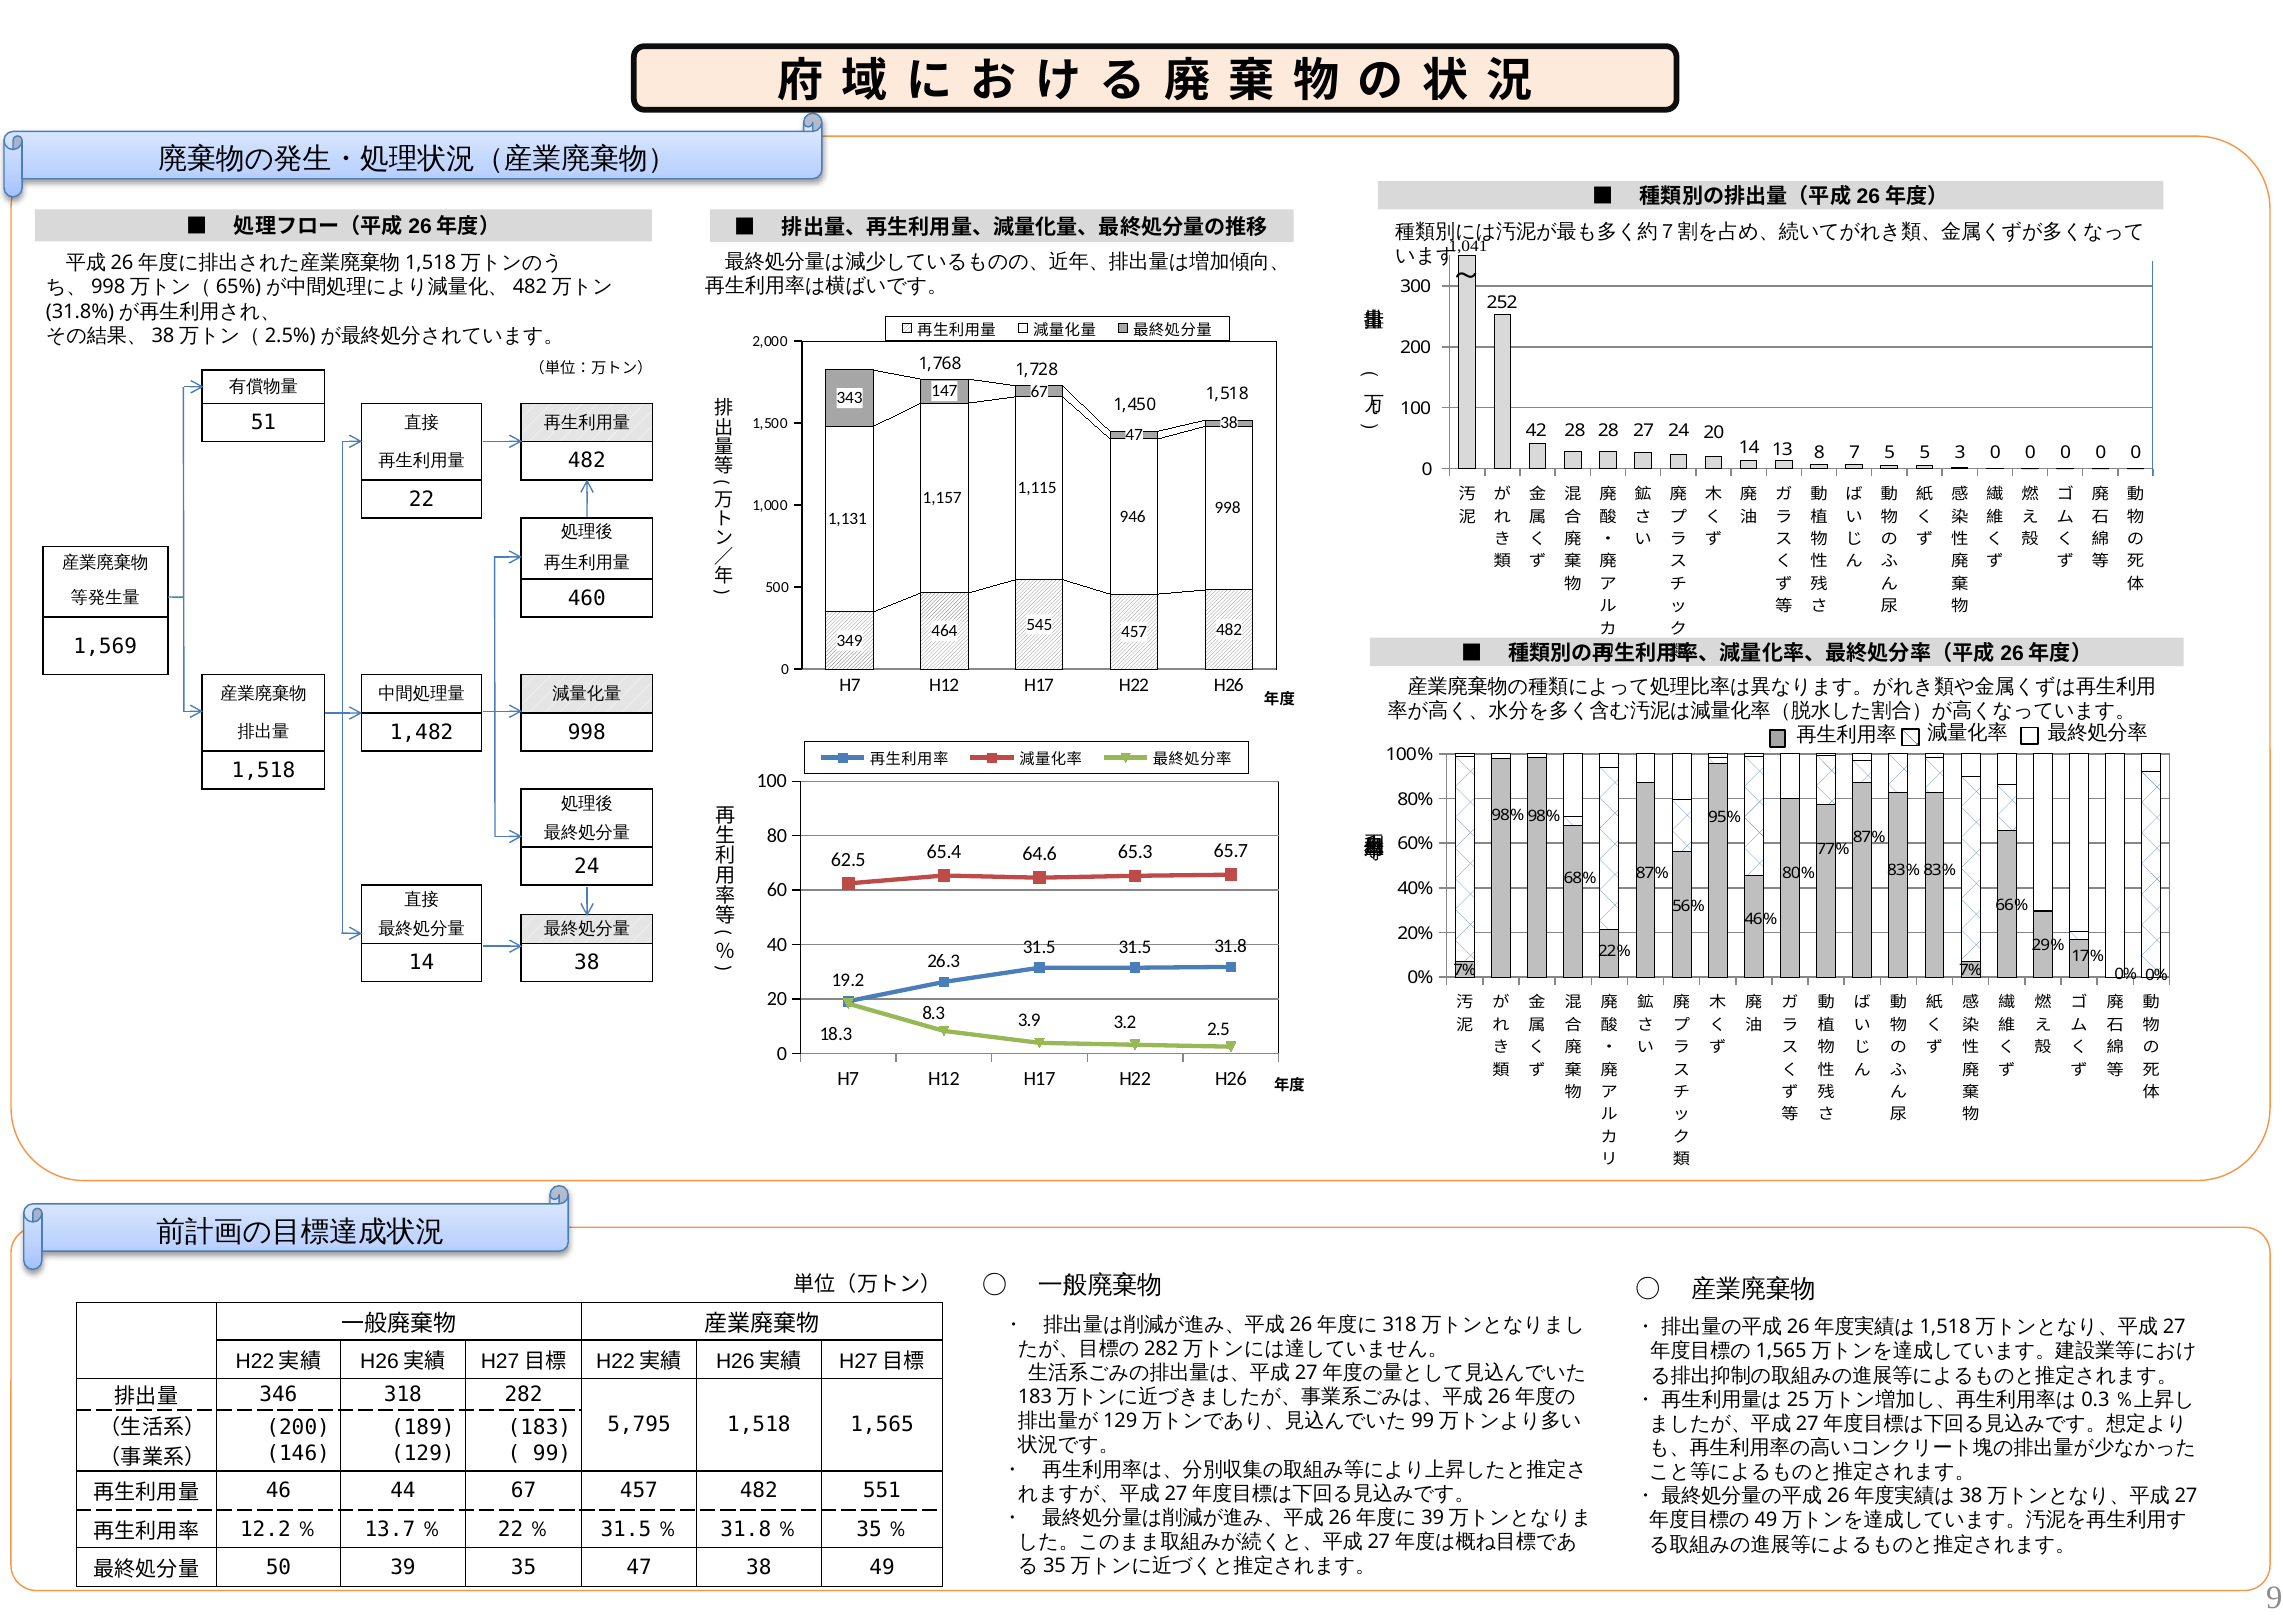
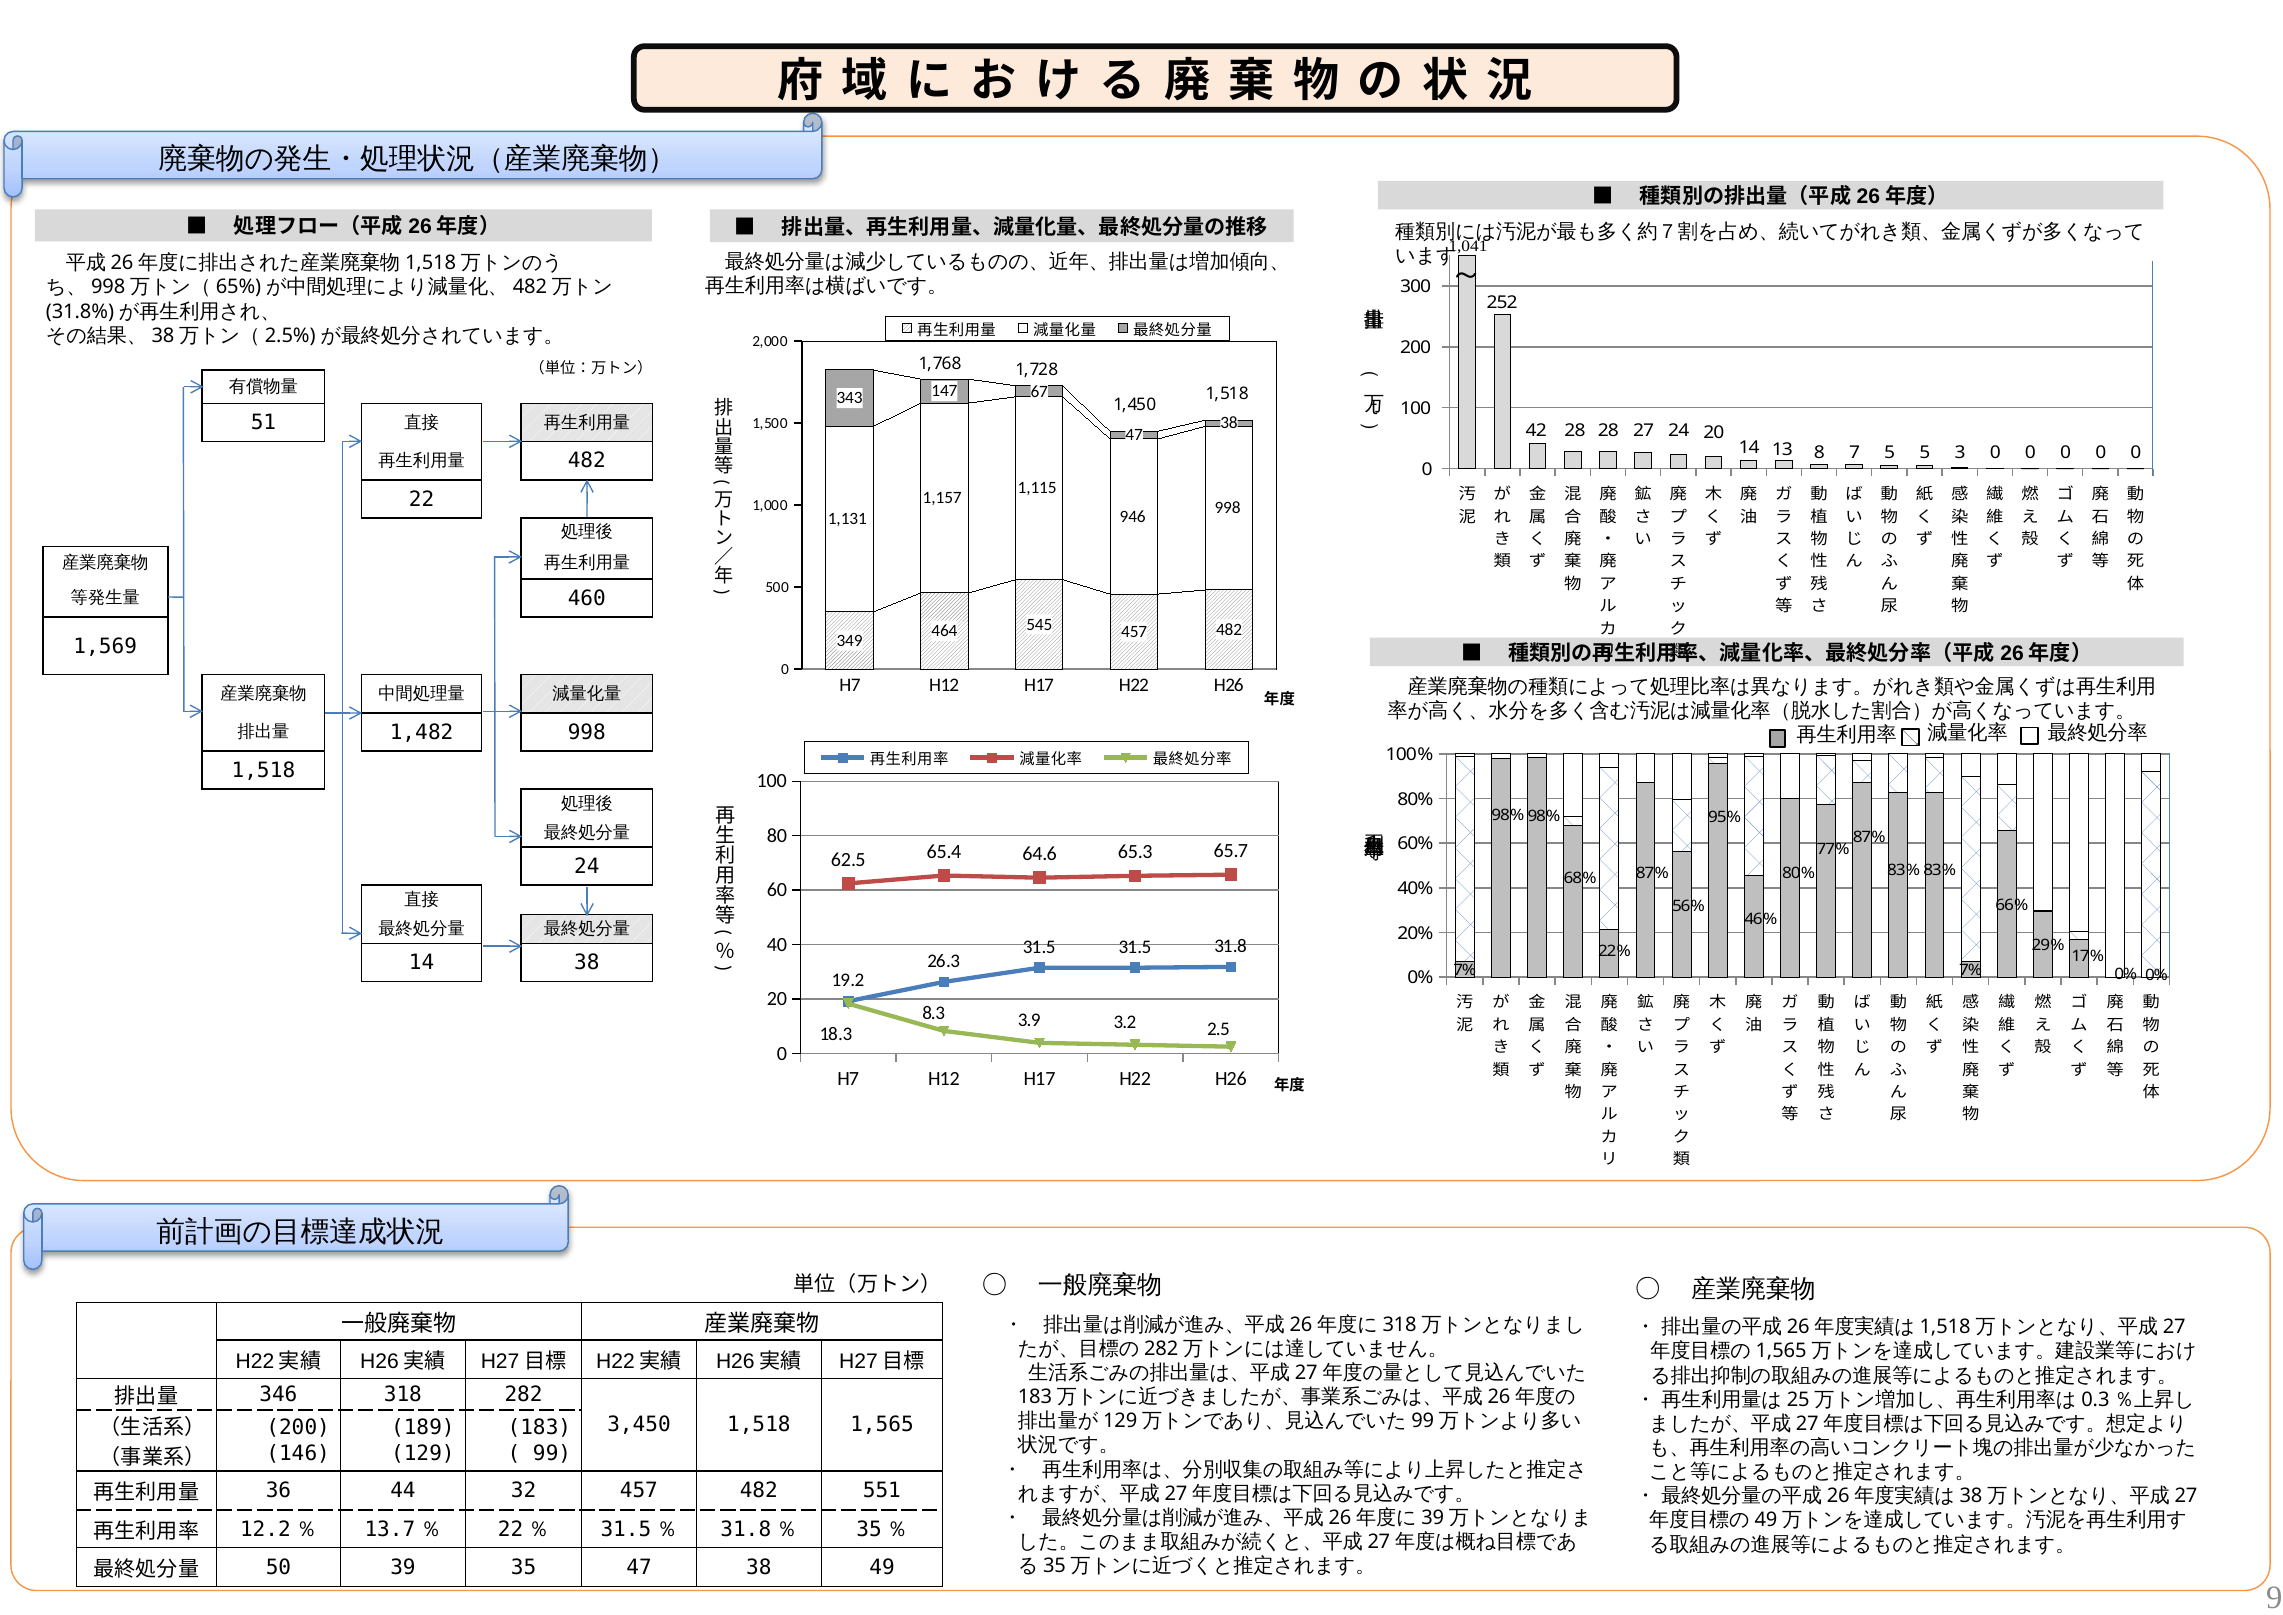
5,795: 5,795 -> 3,450
46: 46 -> 36
44 67: 67 -> 32
